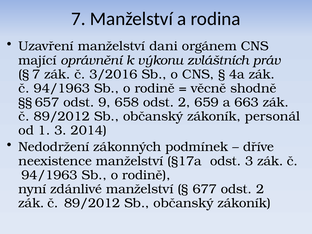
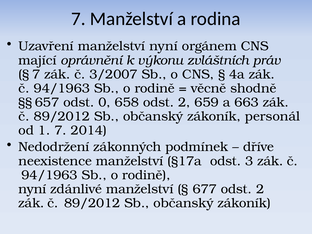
manželství dani: dani -> nyní
3/2016: 3/2016 -> 3/2007
9: 9 -> 0
1 3: 3 -> 7
